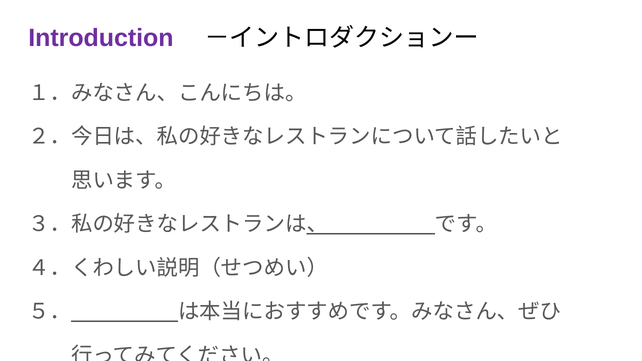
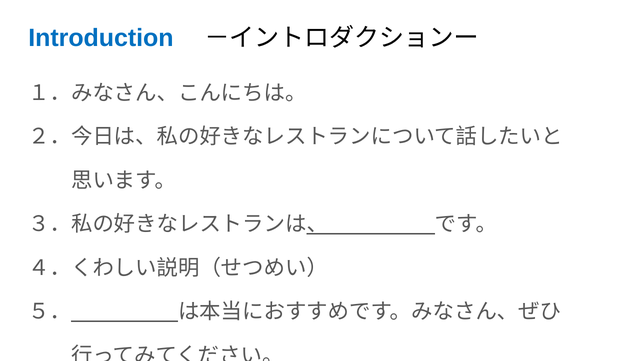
Introduction colour: purple -> blue
